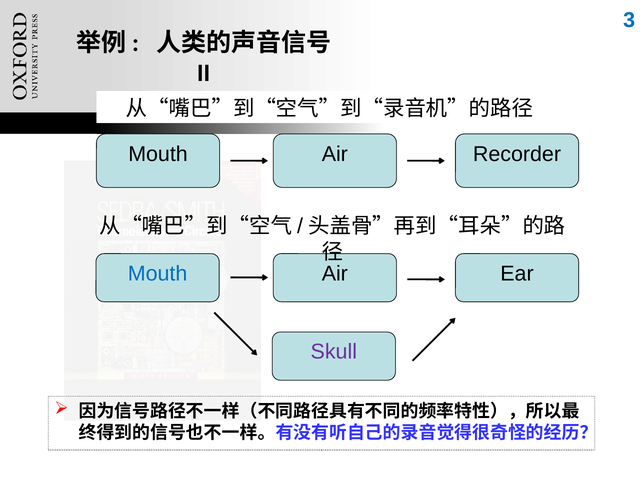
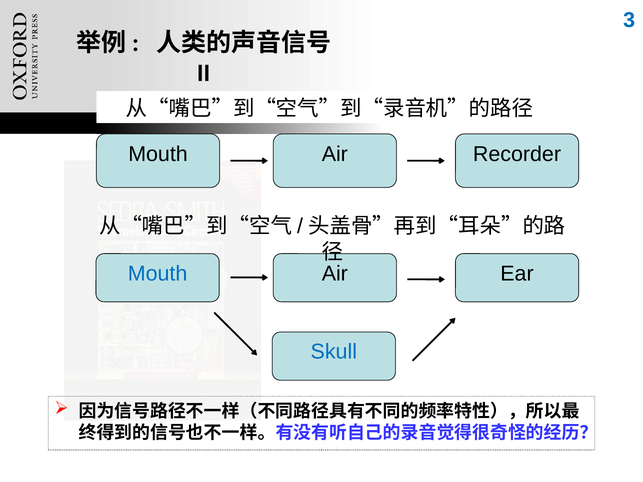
Skull colour: purple -> blue
